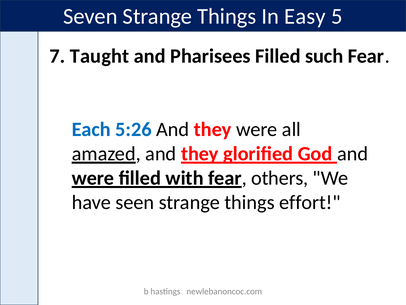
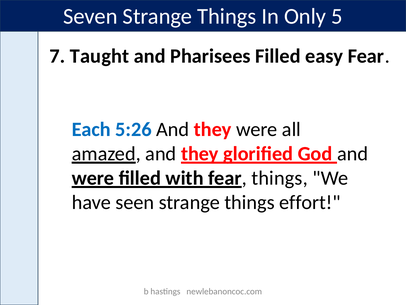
Easy: Easy -> Only
such: such -> easy
fear others: others -> things
